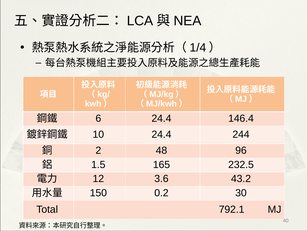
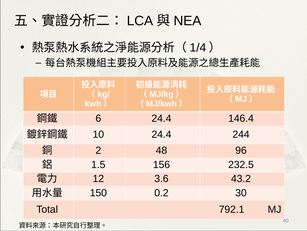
165: 165 -> 156
